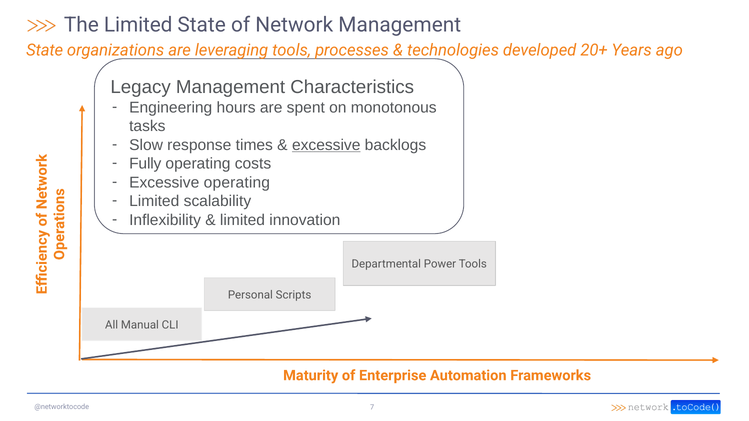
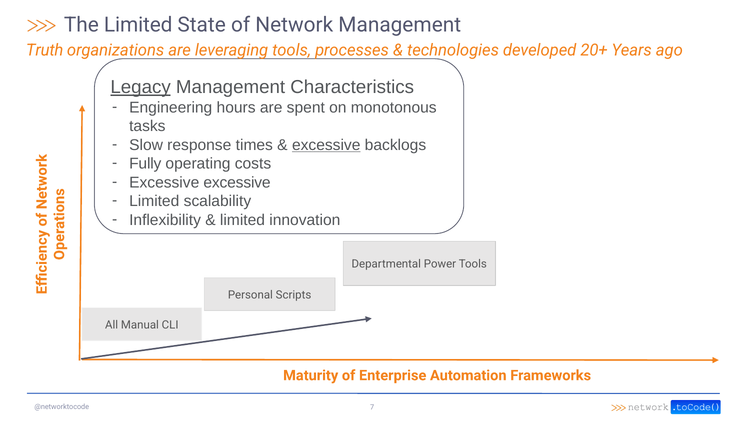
State at (45, 50): State -> Truth
Legacy underline: none -> present
Excessive operating: operating -> excessive
